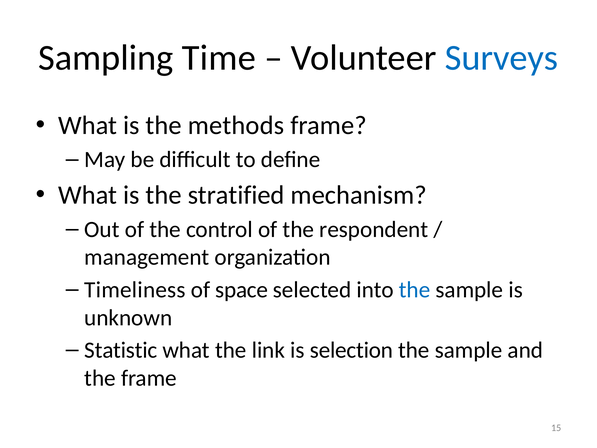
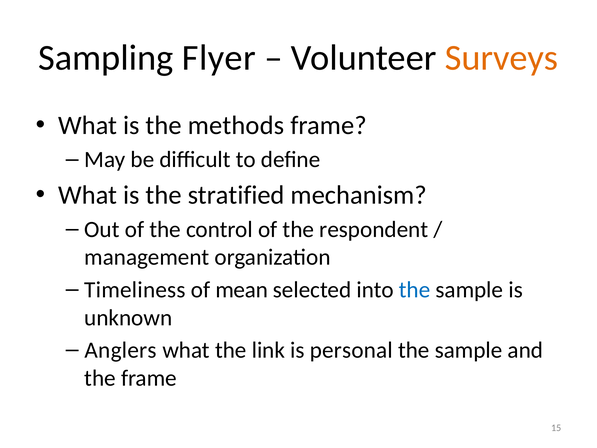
Time: Time -> Flyer
Surveys colour: blue -> orange
space: space -> mean
Statistic: Statistic -> Anglers
selection: selection -> personal
